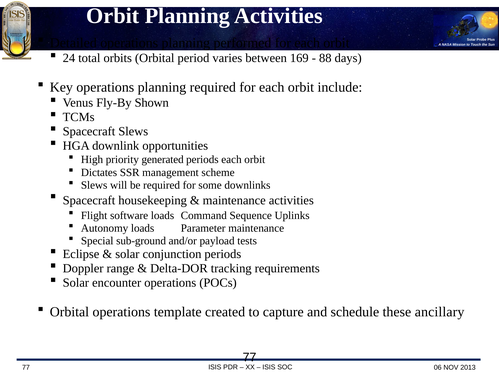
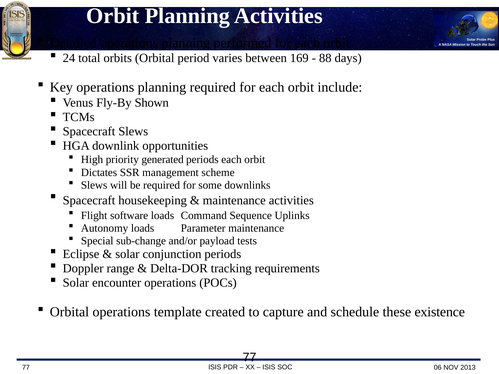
sub-ground: sub-ground -> sub-change
ancillary: ancillary -> existence
